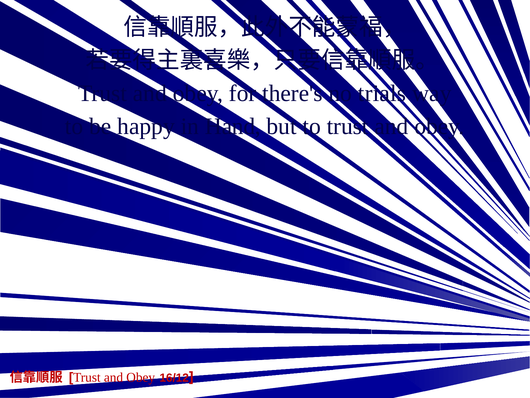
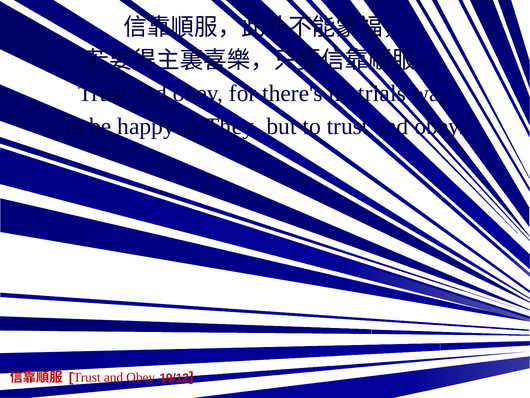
Hand: Hand -> They
16/12: 16/12 -> 19/12
